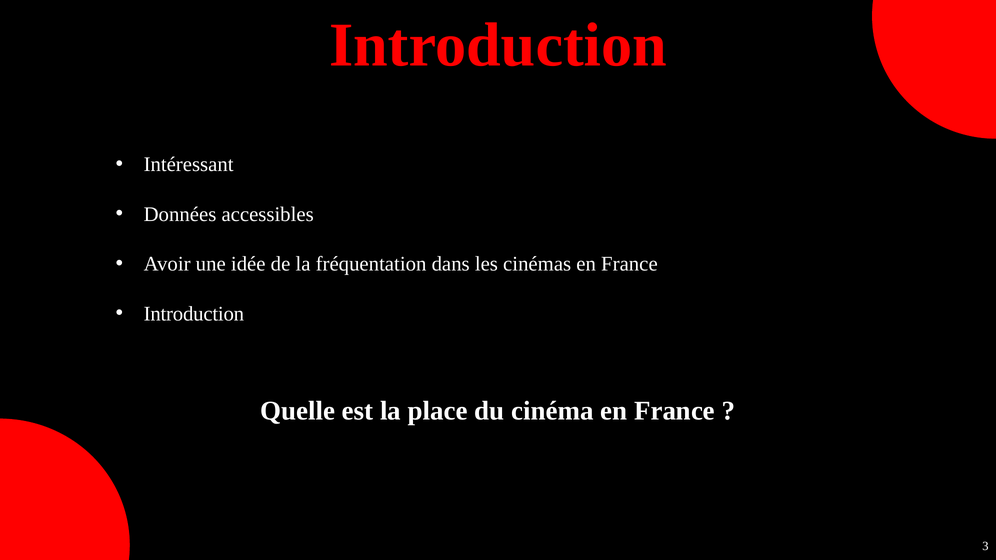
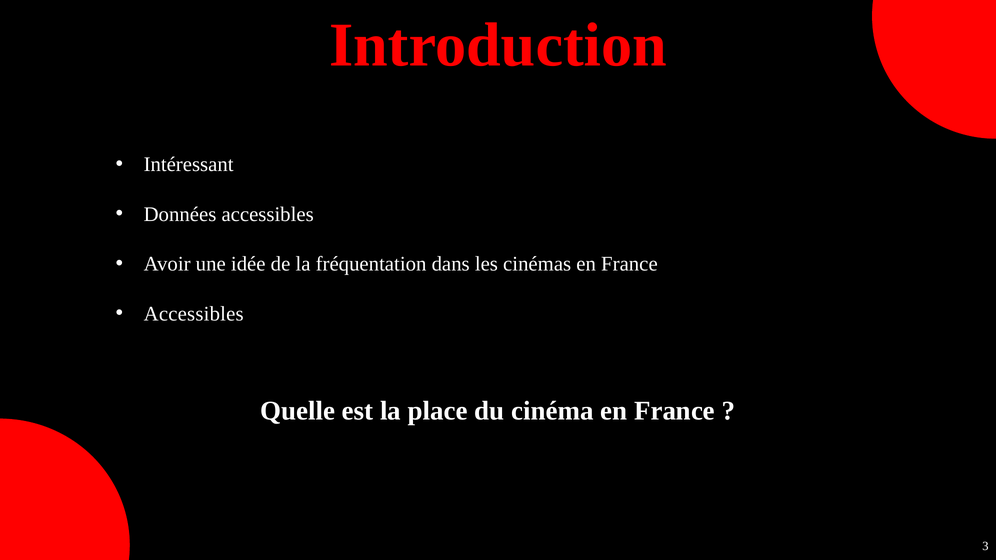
Introduction at (194, 314): Introduction -> Accessibles
